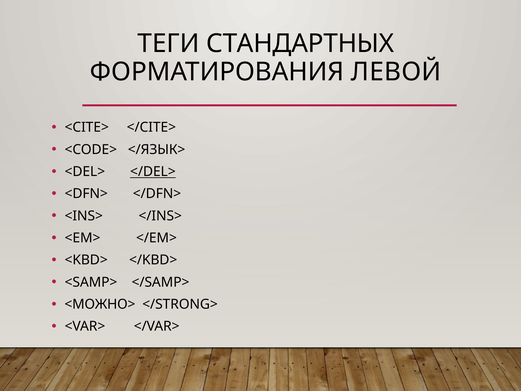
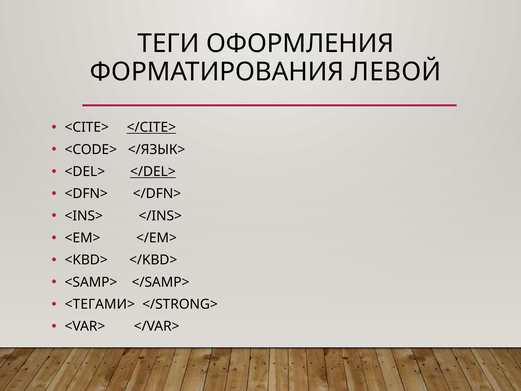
СТАНДАРТНЫХ: СТАНДАРТНЫХ -> ОФОРМЛЕНИЯ
</CITE> underline: none -> present
<МОЖНО>: <МОЖНО> -> <ТЕГАМИ>
